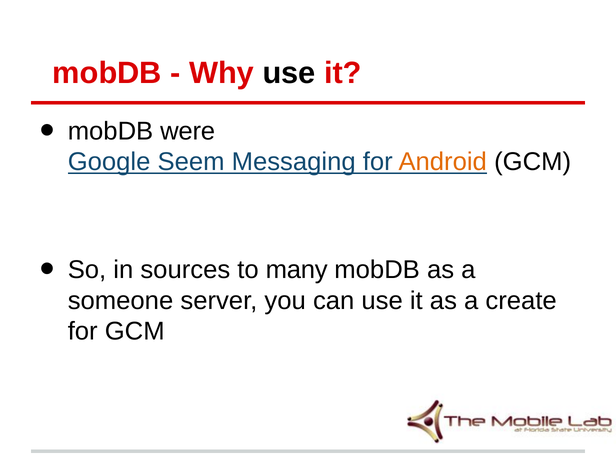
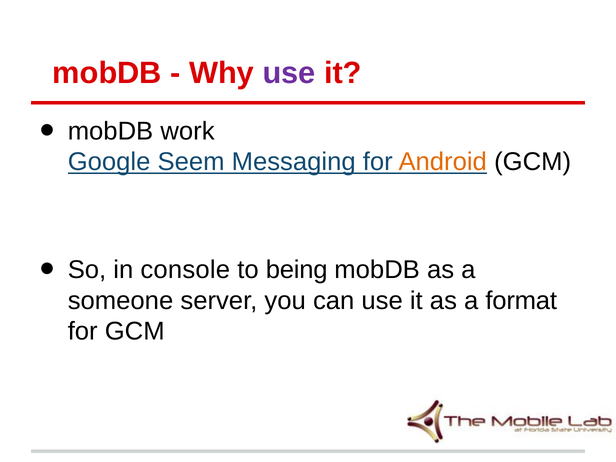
use at (289, 73) colour: black -> purple
were: were -> work
sources: sources -> console
many: many -> being
create: create -> format
